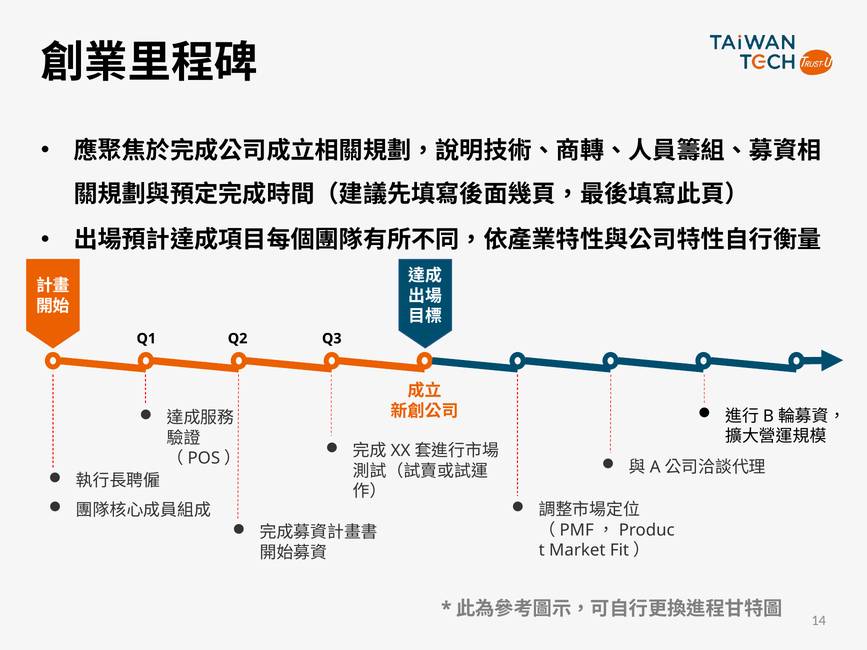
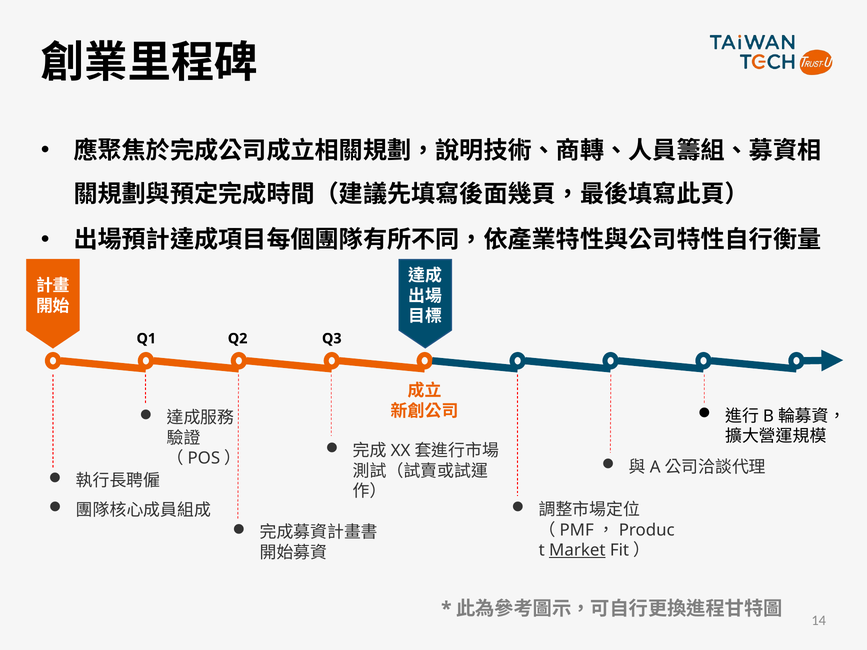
Market underline: none -> present
